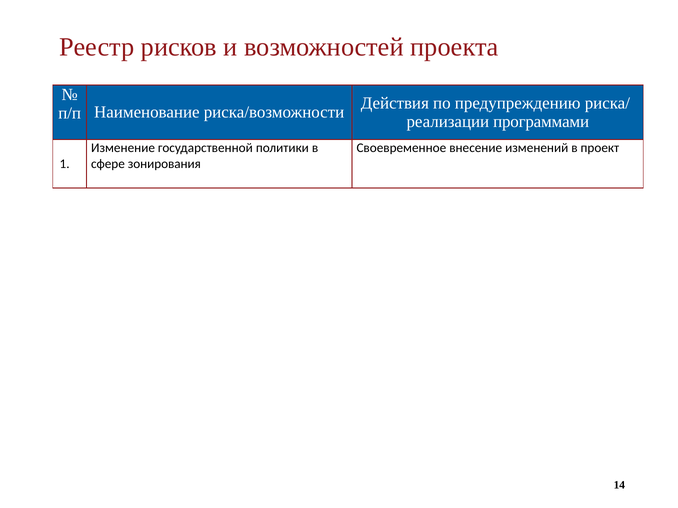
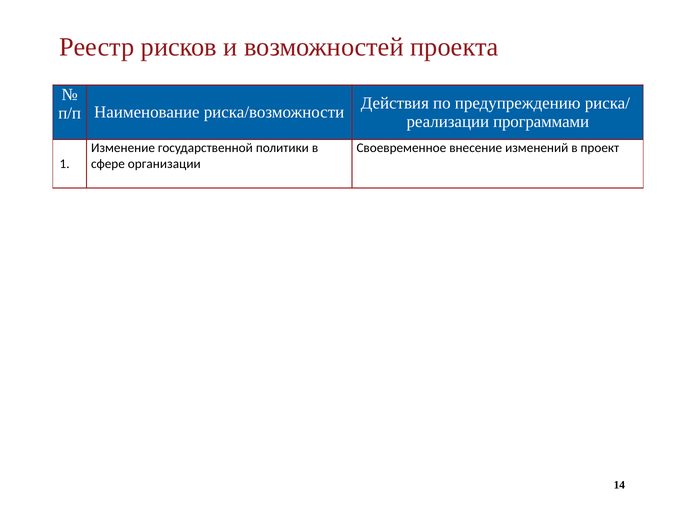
зонирования: зонирования -> организации
